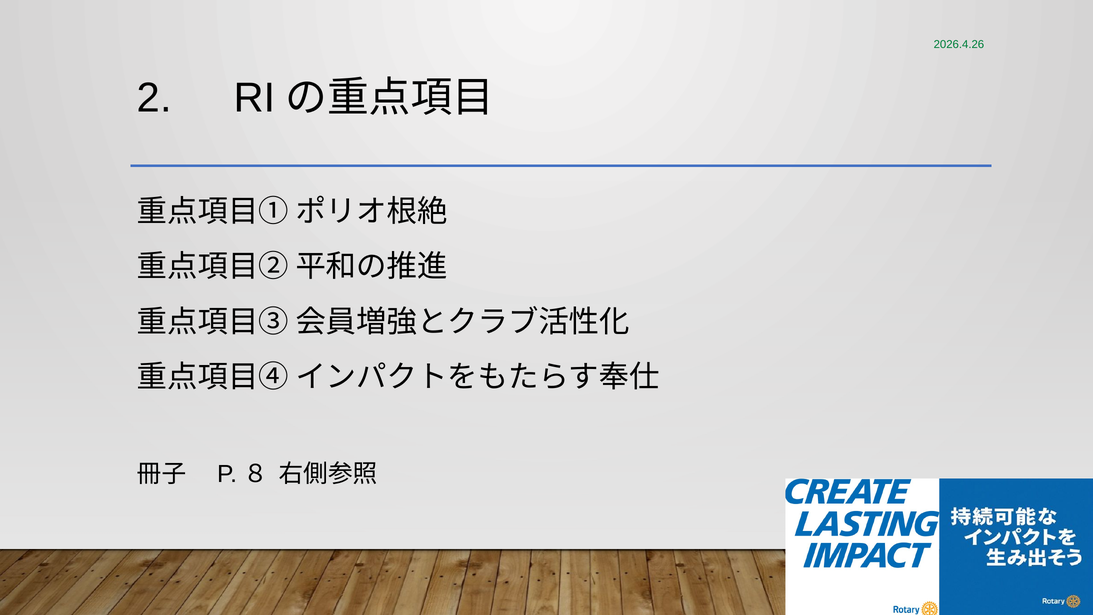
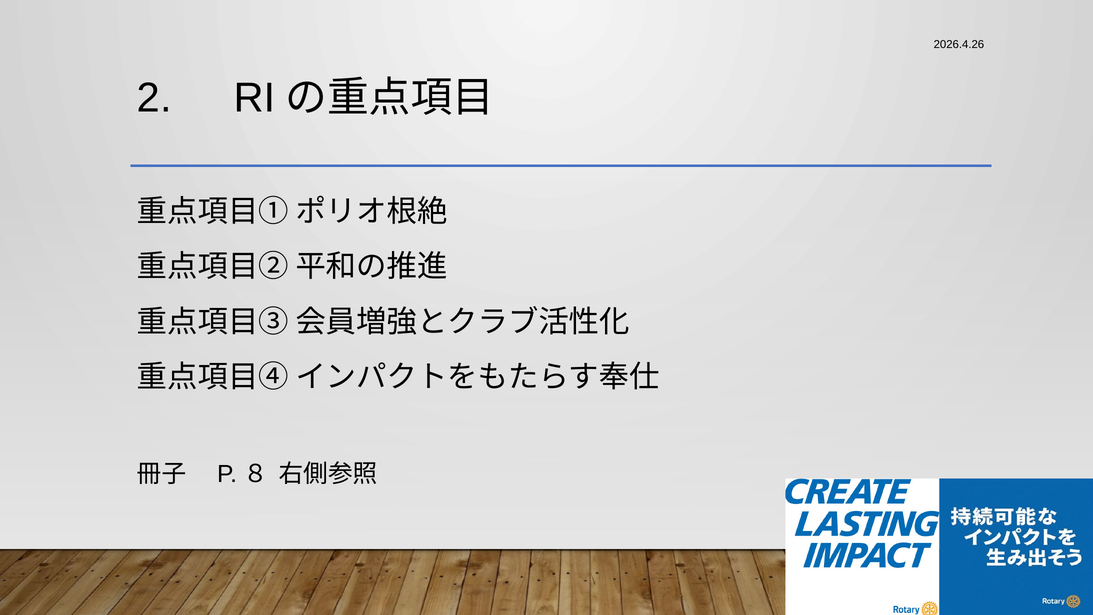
2026.4.26 colour: green -> black
